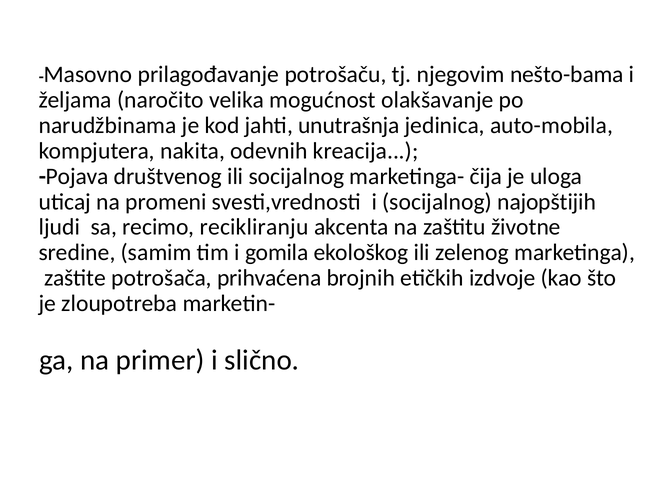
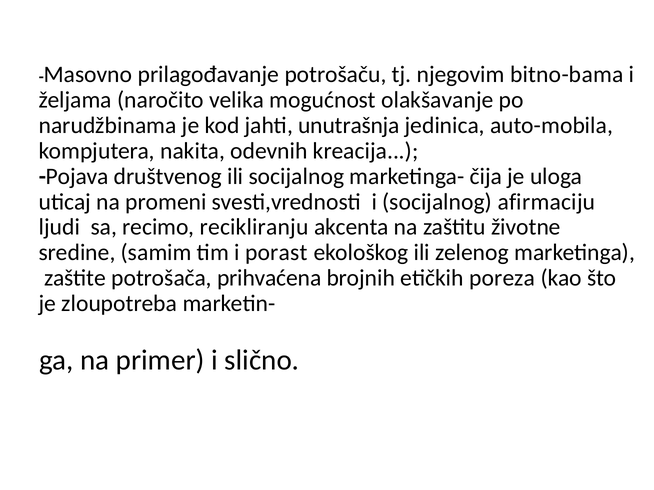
nešto-bama: nešto-bama -> bitno-bama
najopštijih: najopštijih -> afirmaciju
gomila: gomila -> porast
izdvoje: izdvoje -> poreza
